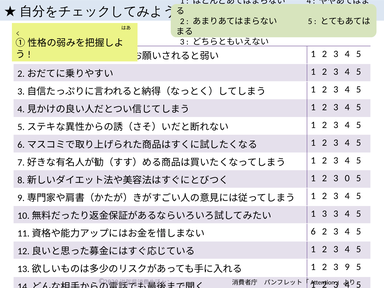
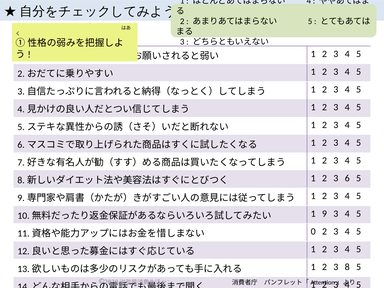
0: 0 -> 6
1 3: 3 -> 9
6: 6 -> 0
9: 9 -> 8
